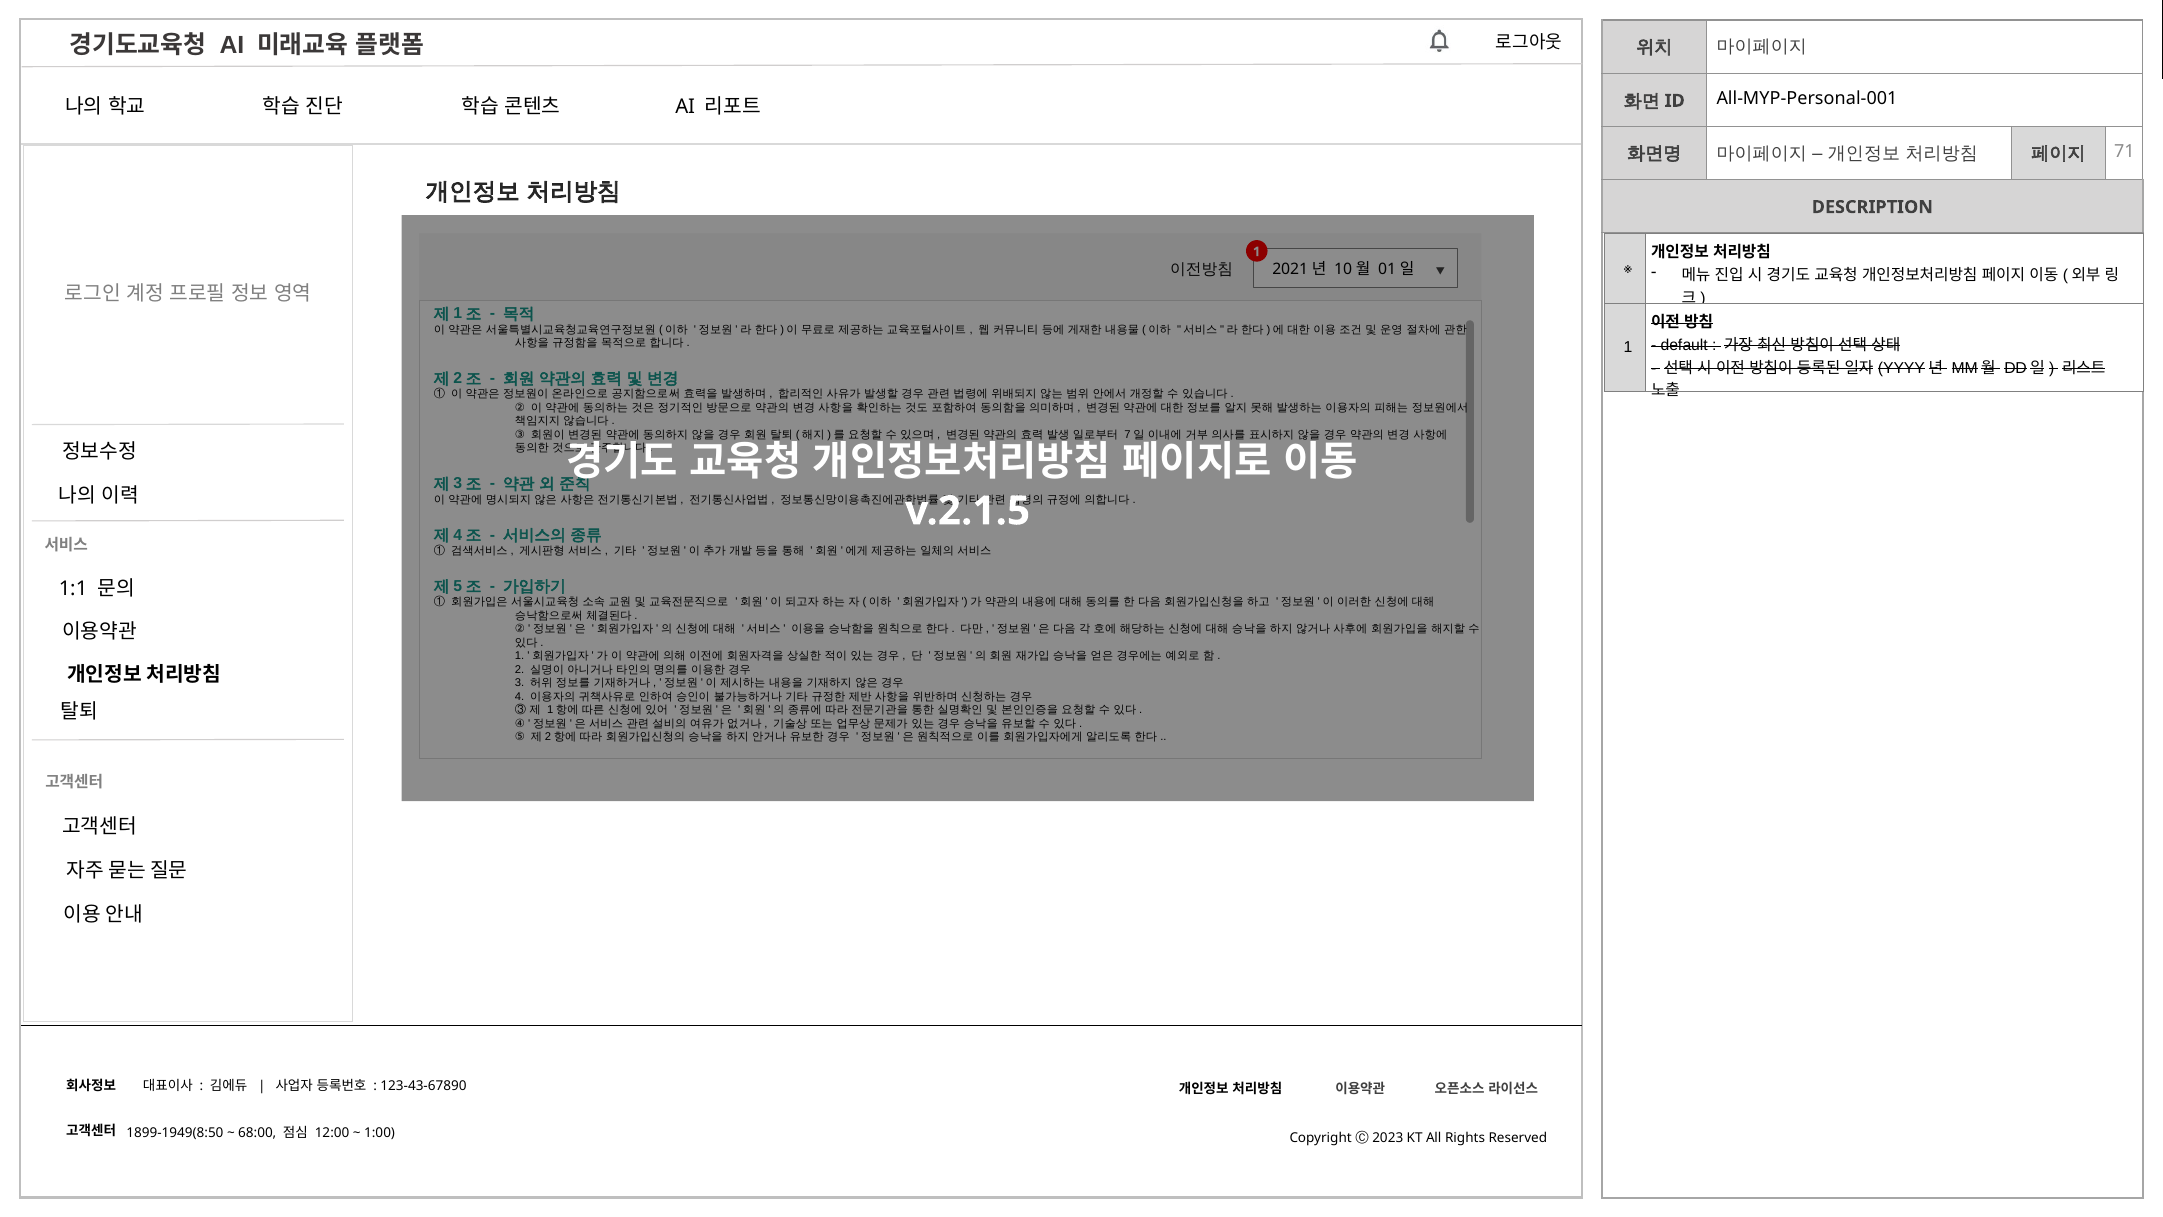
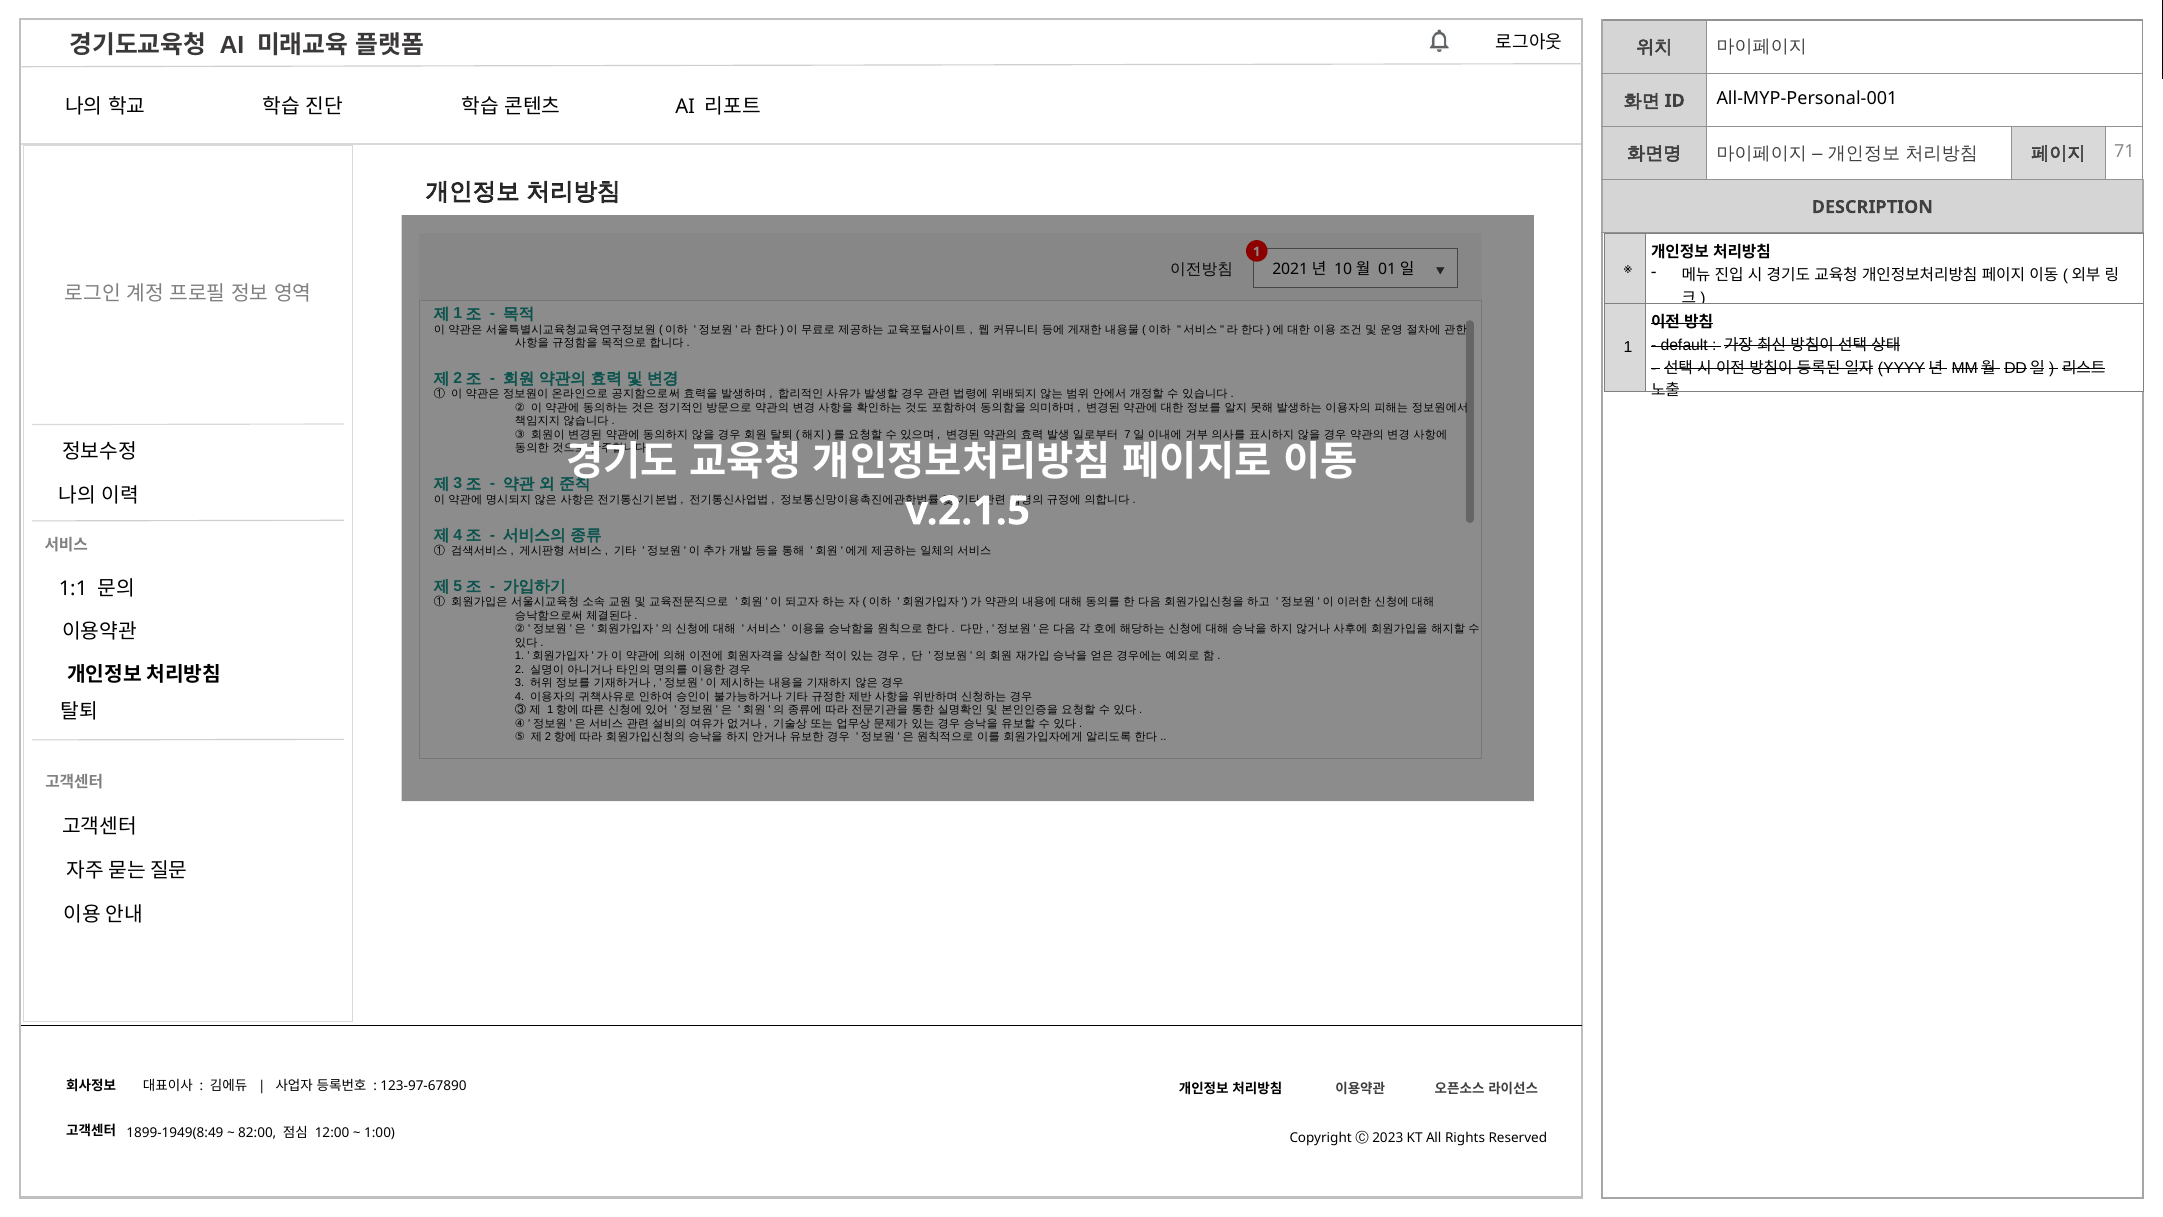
123-43-67890: 123-43-67890 -> 123-97-67890
1899-1949(8:50: 1899-1949(8:50 -> 1899-1949(8:49
68:00: 68:00 -> 82:00
